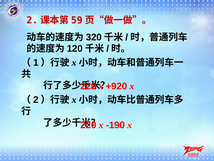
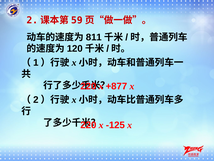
320: 320 -> 811
+920: +920 -> +877
-190: -190 -> -125
